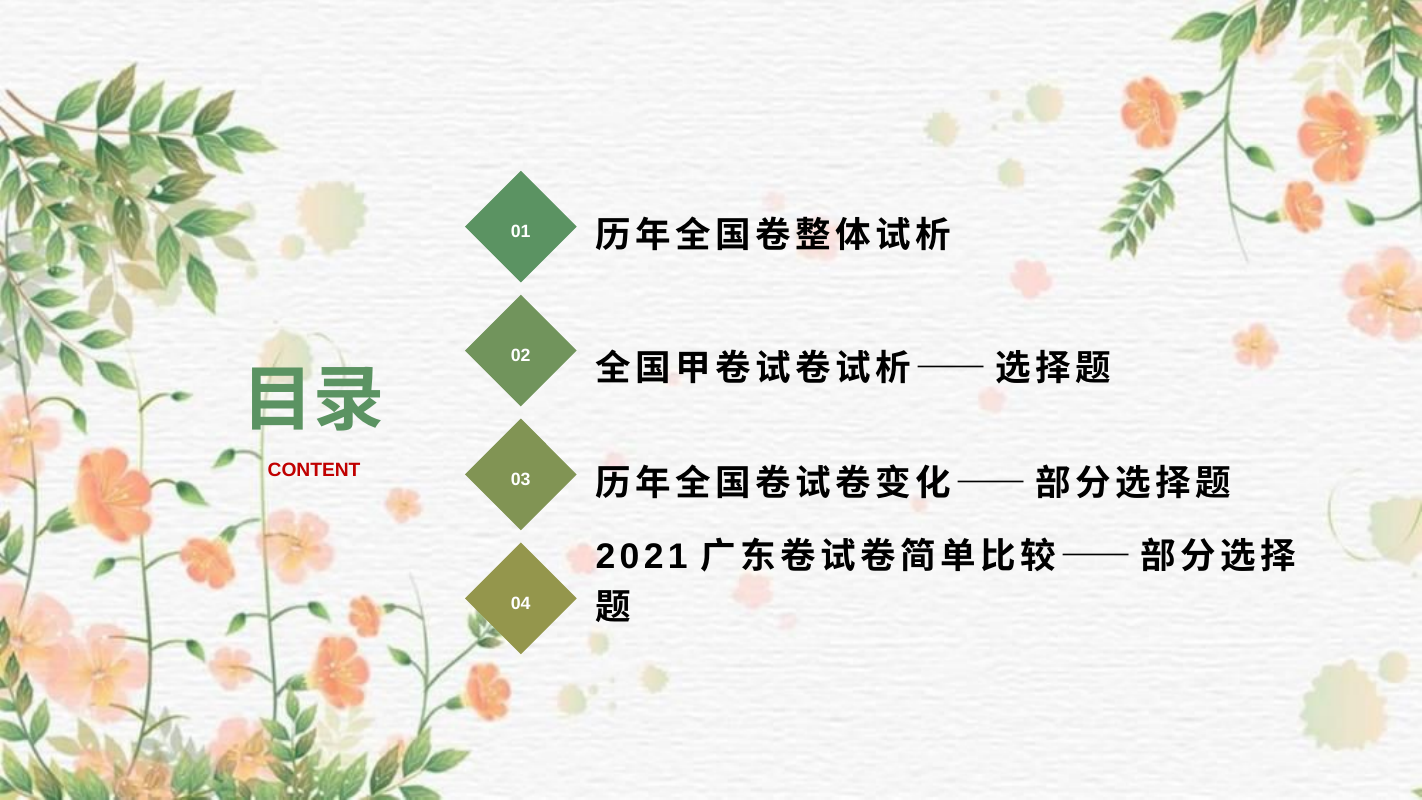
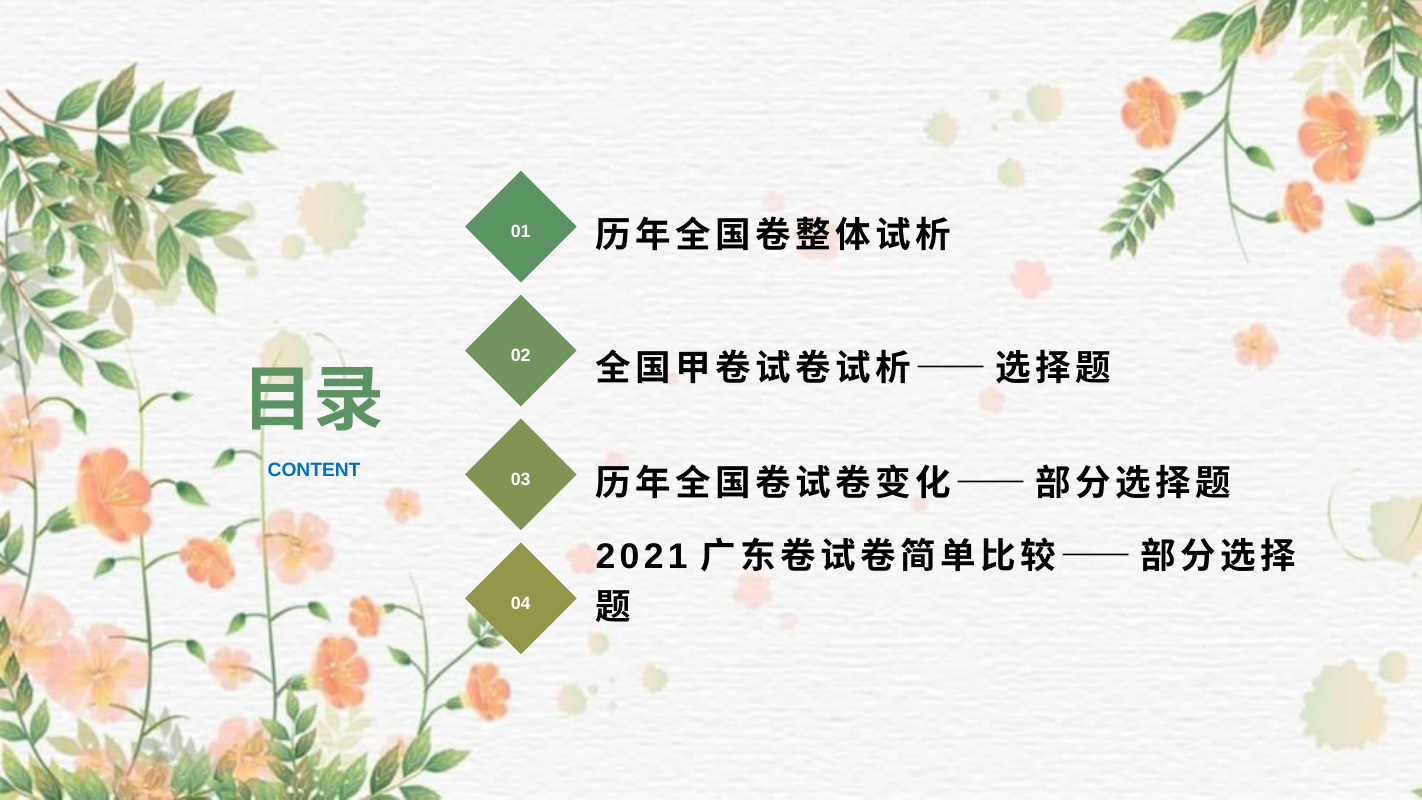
CONTENT colour: red -> blue
